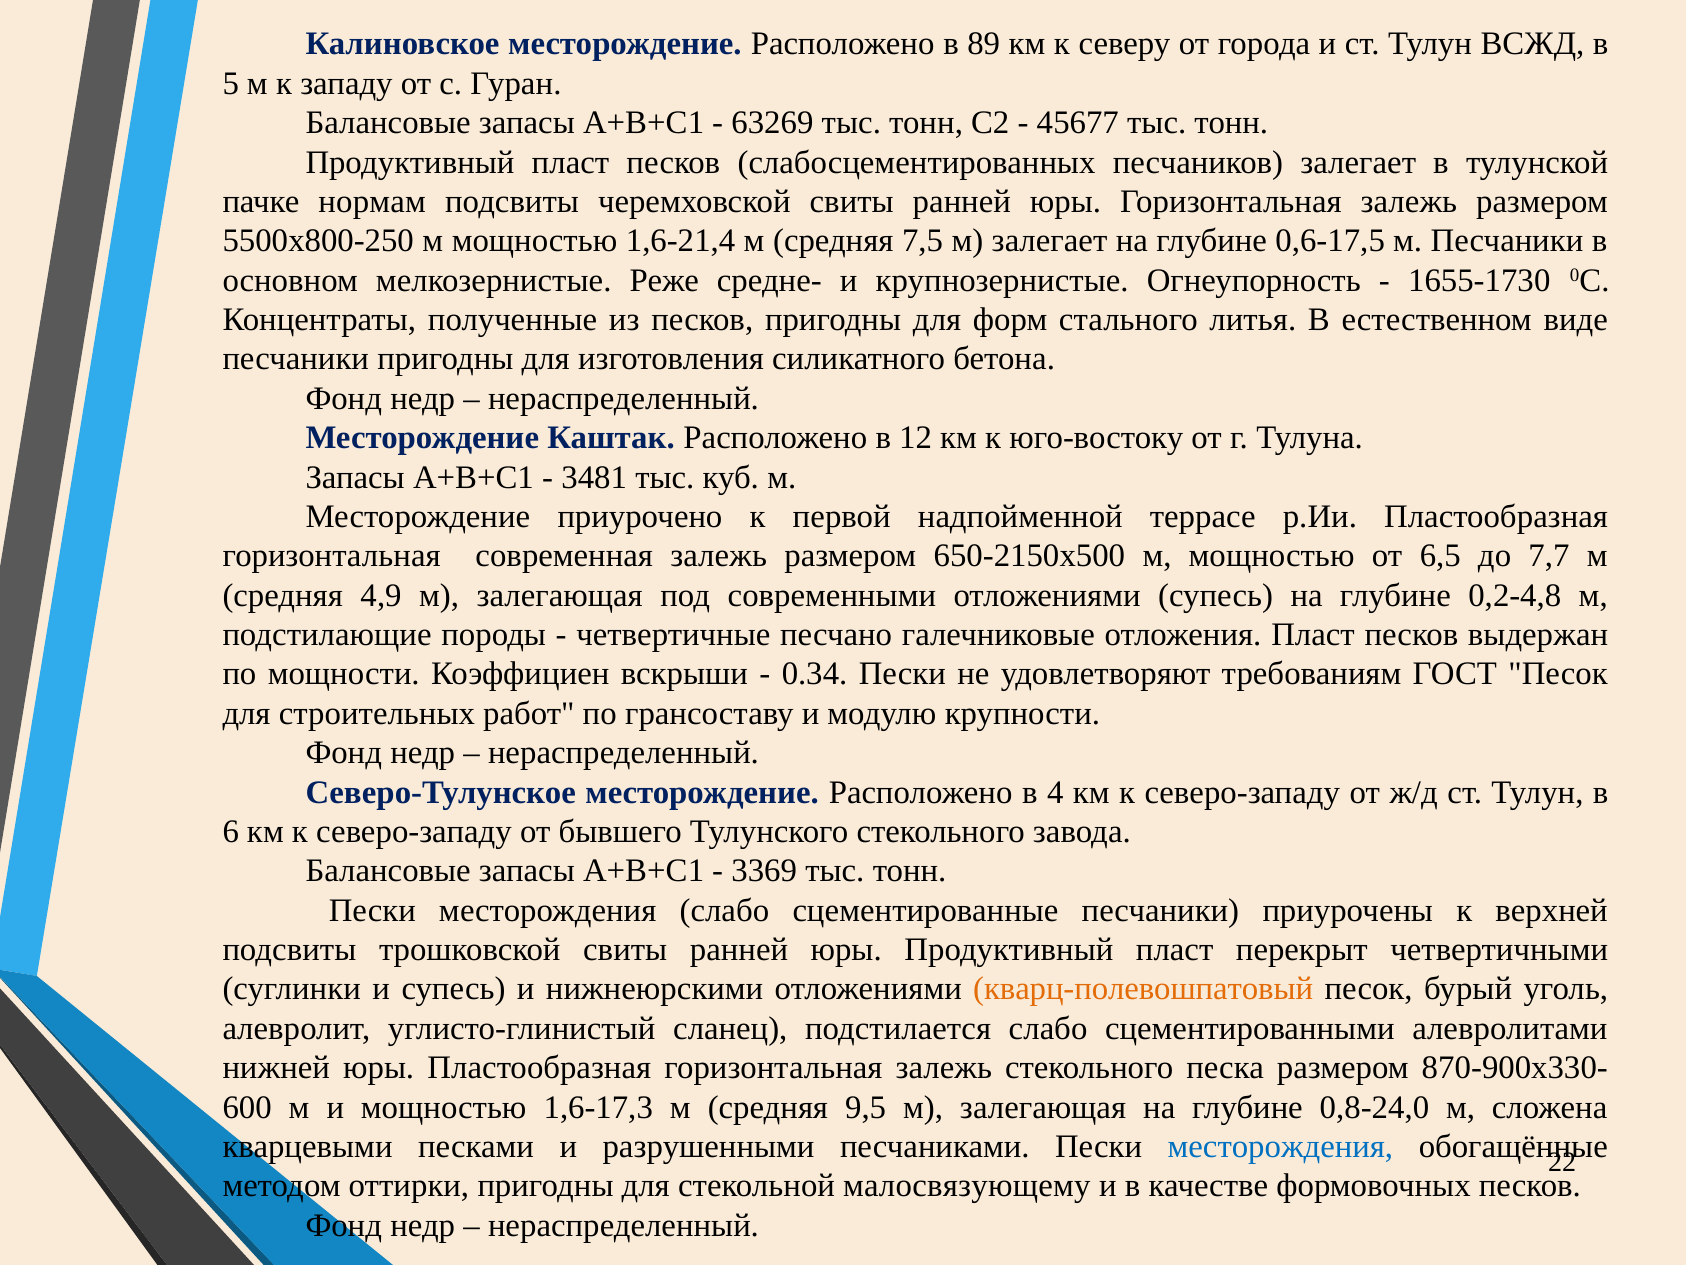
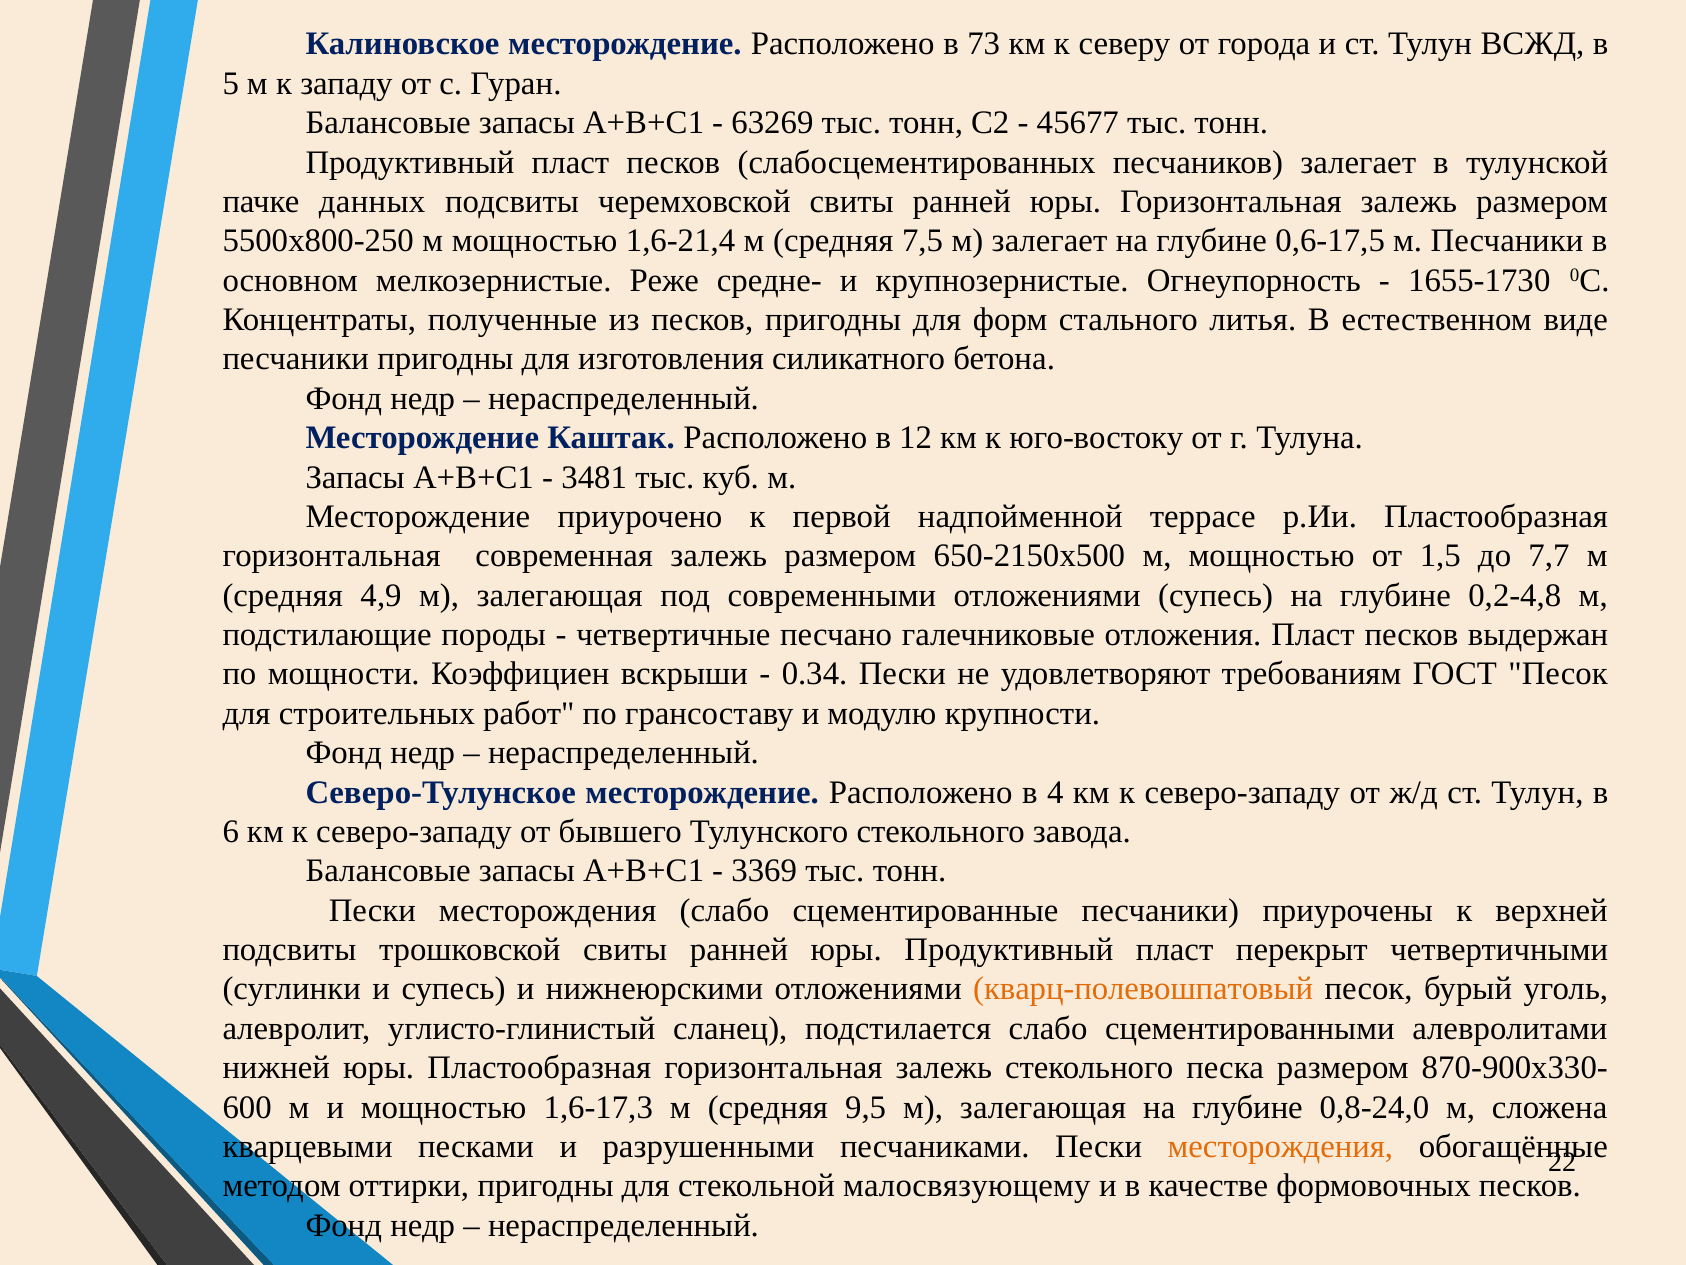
89: 89 -> 73
нормам: нормам -> данных
6,5: 6,5 -> 1,5
месторождения at (1280, 1146) colour: blue -> orange
